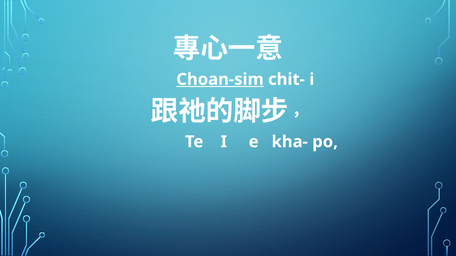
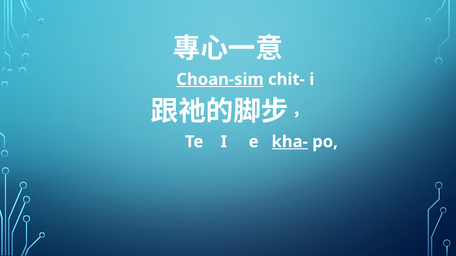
kha- underline: none -> present
